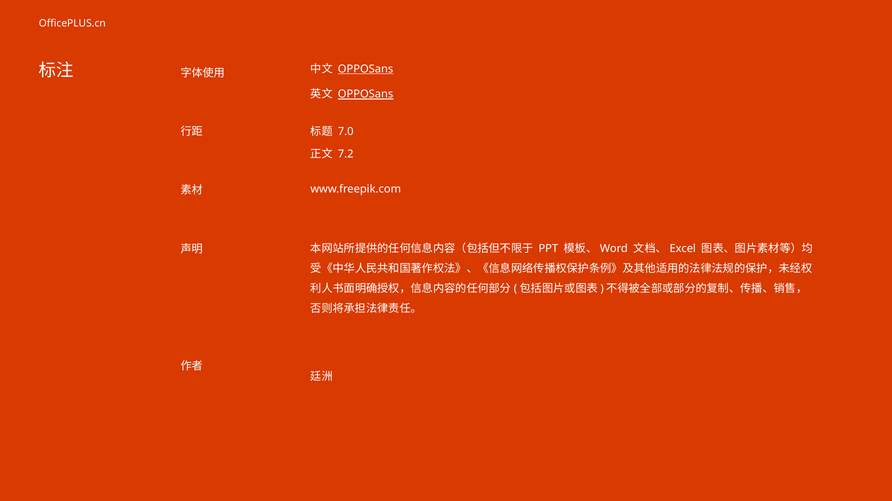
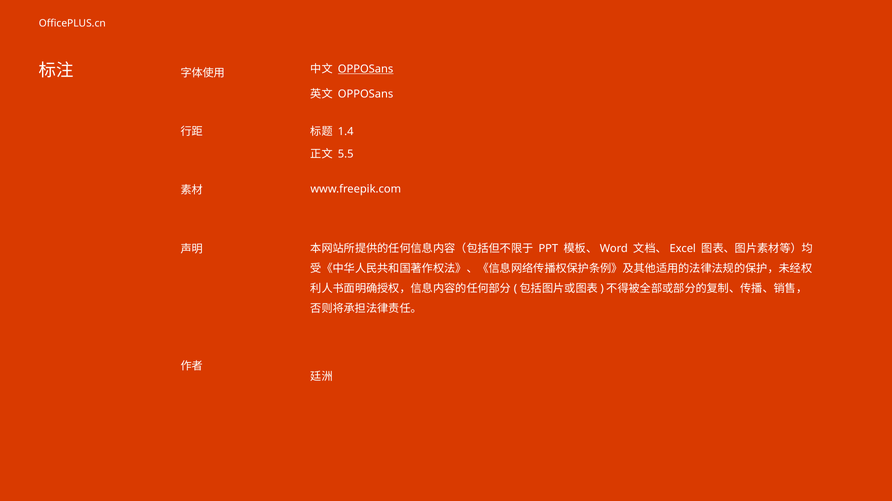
OPPOSans at (366, 94) underline: present -> none
7.0: 7.0 -> 1.4
7.2: 7.2 -> 5.5
